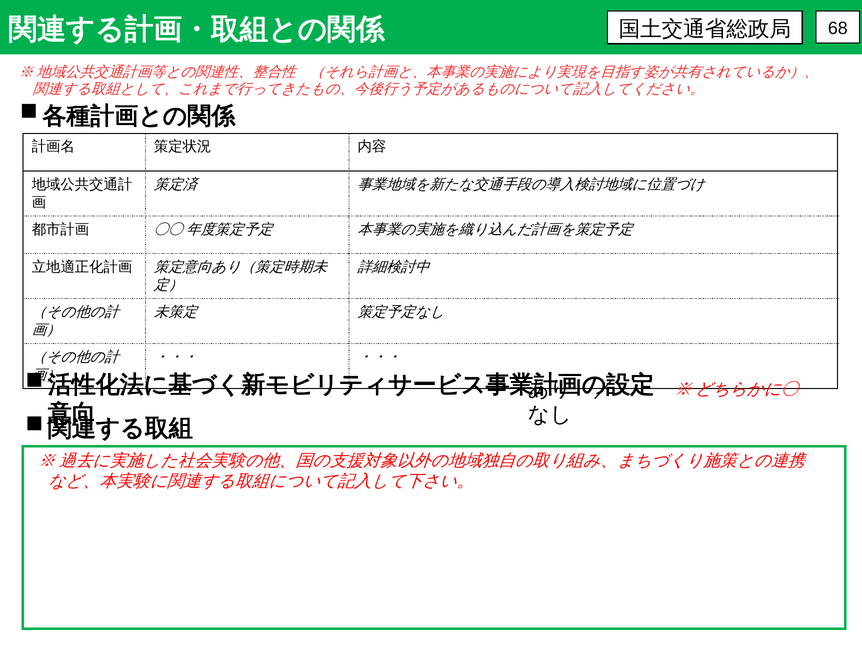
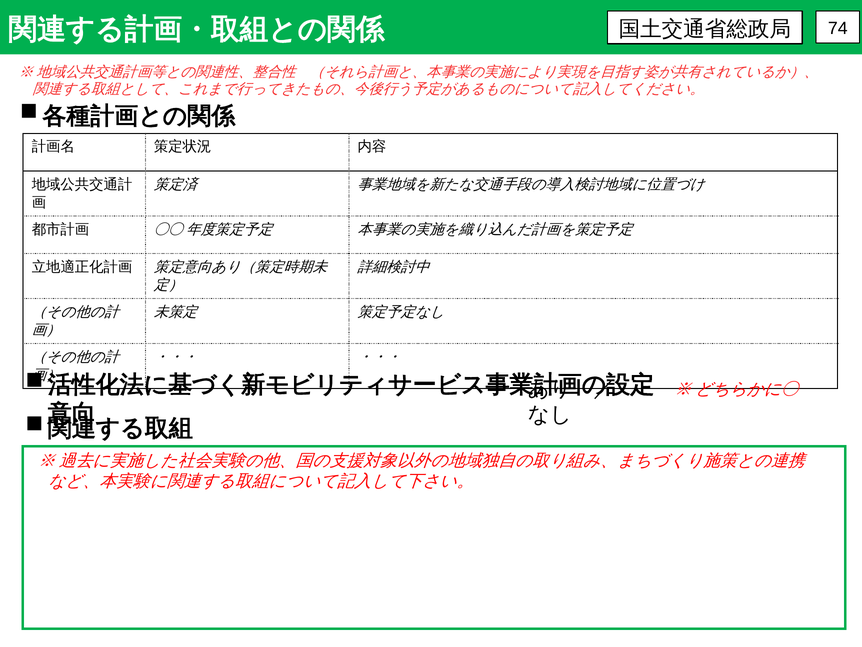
68: 68 -> 74
